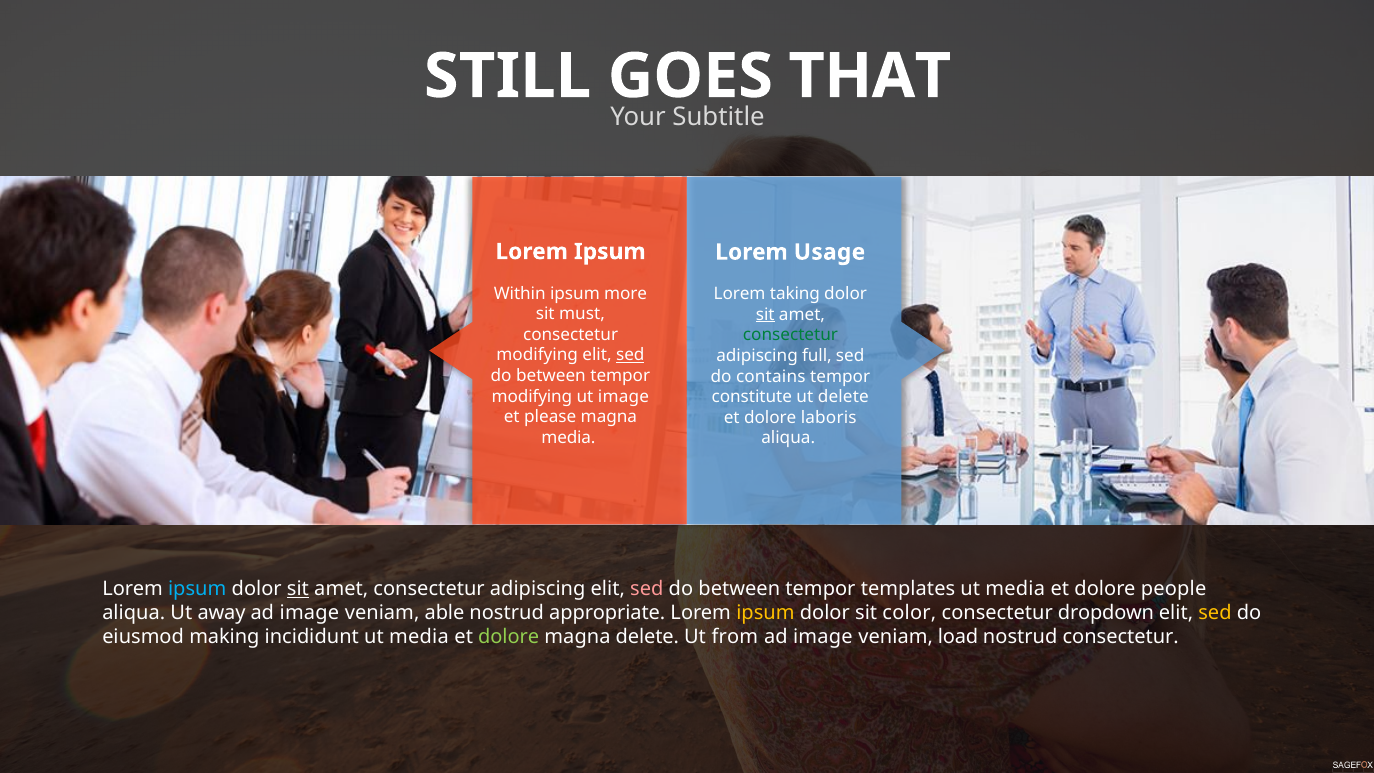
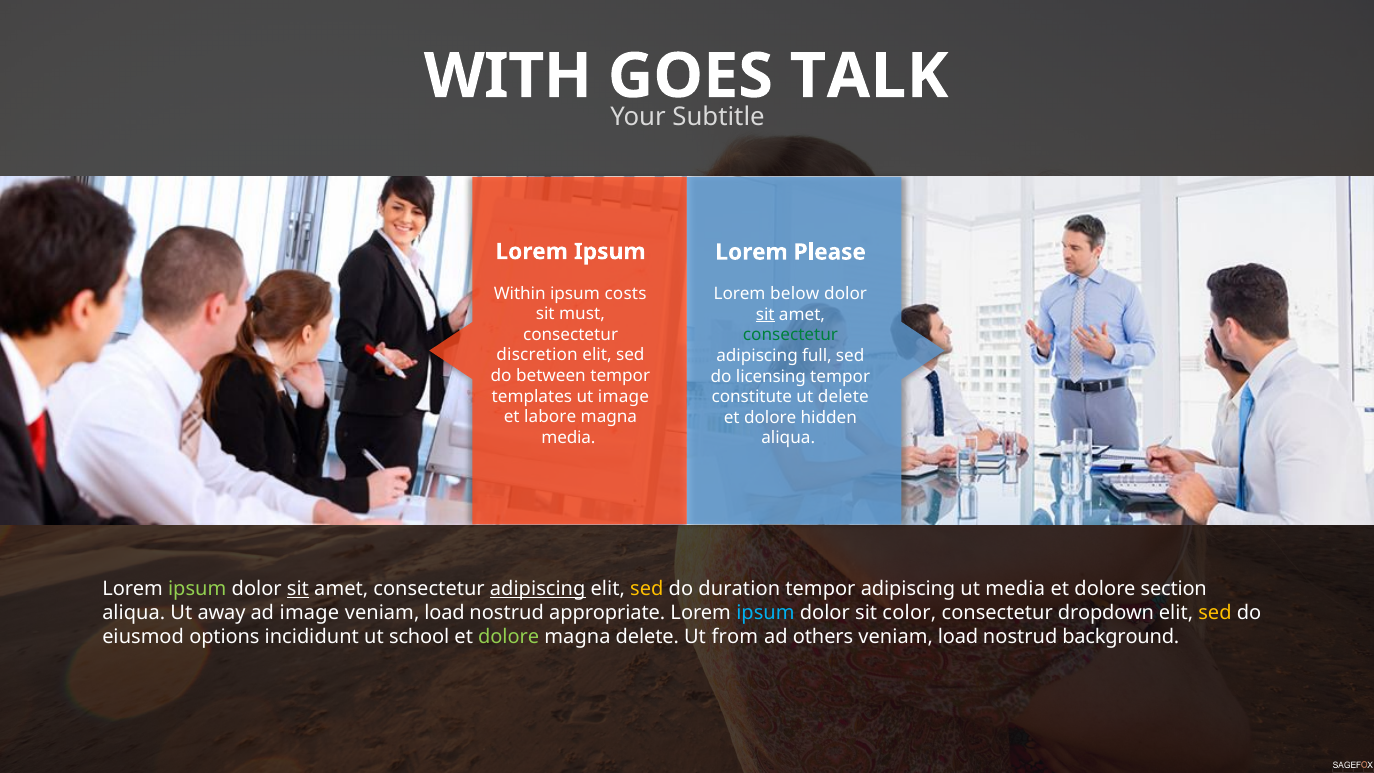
STILL: STILL -> WITH
THAT: THAT -> TALK
Usage: Usage -> Please
more: more -> costs
taking: taking -> below
modifying at (537, 355): modifying -> discretion
sed at (630, 355) underline: present -> none
contains: contains -> licensing
modifying at (532, 396): modifying -> templates
please: please -> labore
laboris: laboris -> hidden
ipsum at (197, 589) colour: light blue -> light green
adipiscing at (538, 589) underline: none -> present
sed at (647, 589) colour: pink -> yellow
between at (739, 589): between -> duration
tempor templates: templates -> adipiscing
people: people -> section
able at (444, 613): able -> load
ipsum at (765, 613) colour: yellow -> light blue
making: making -> options
incididunt ut media: media -> school
image at (823, 637): image -> others
nostrud consectetur: consectetur -> background
